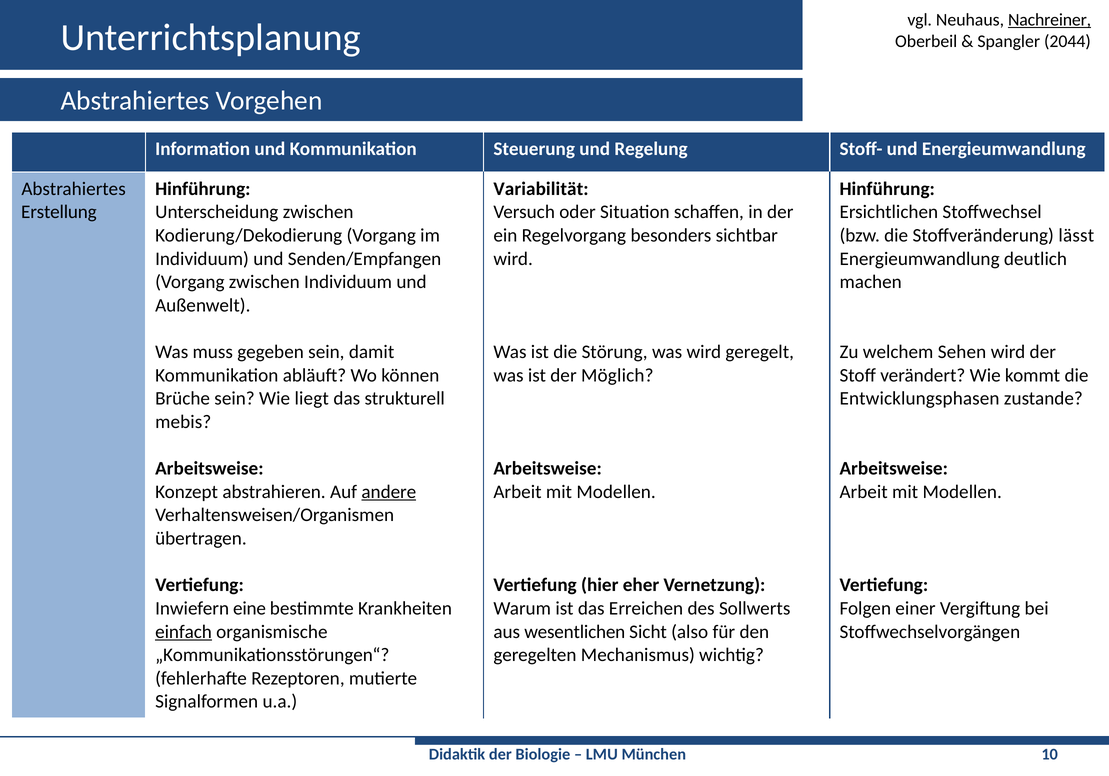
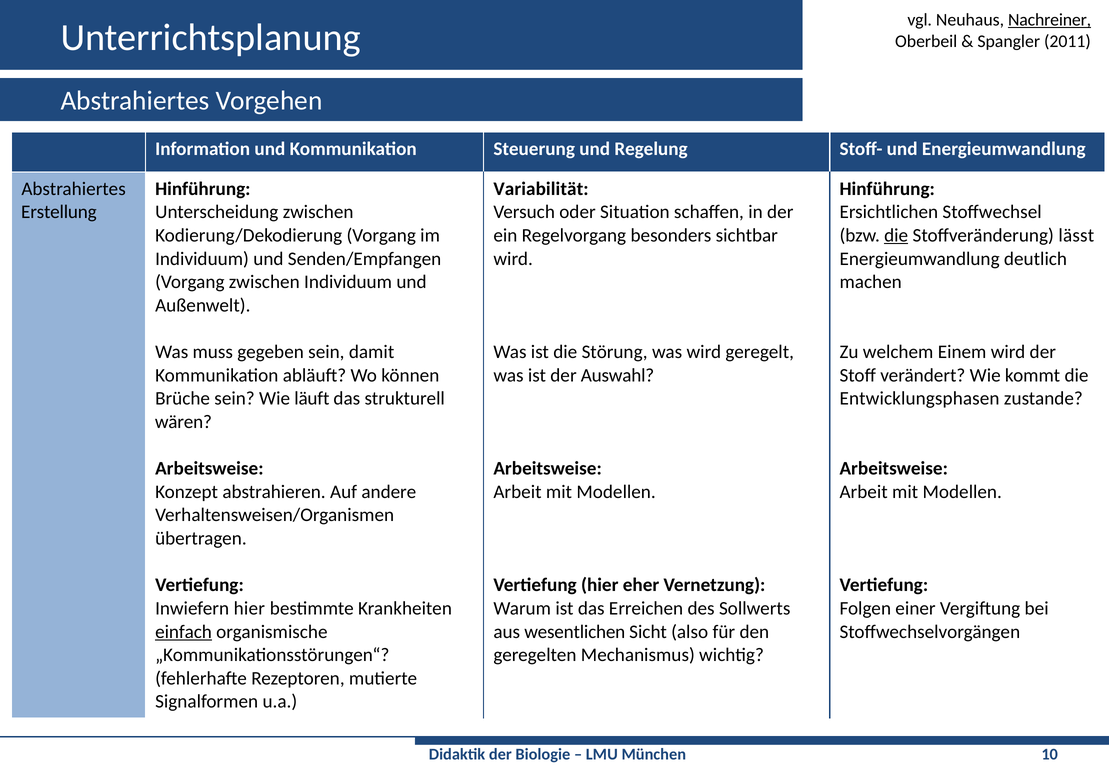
2044: 2044 -> 2011
die at (896, 235) underline: none -> present
Sehen: Sehen -> Einem
Möglich: Möglich -> Auswahl
liegt: liegt -> läuft
mebis: mebis -> wären
andere underline: present -> none
Inwiefern eine: eine -> hier
